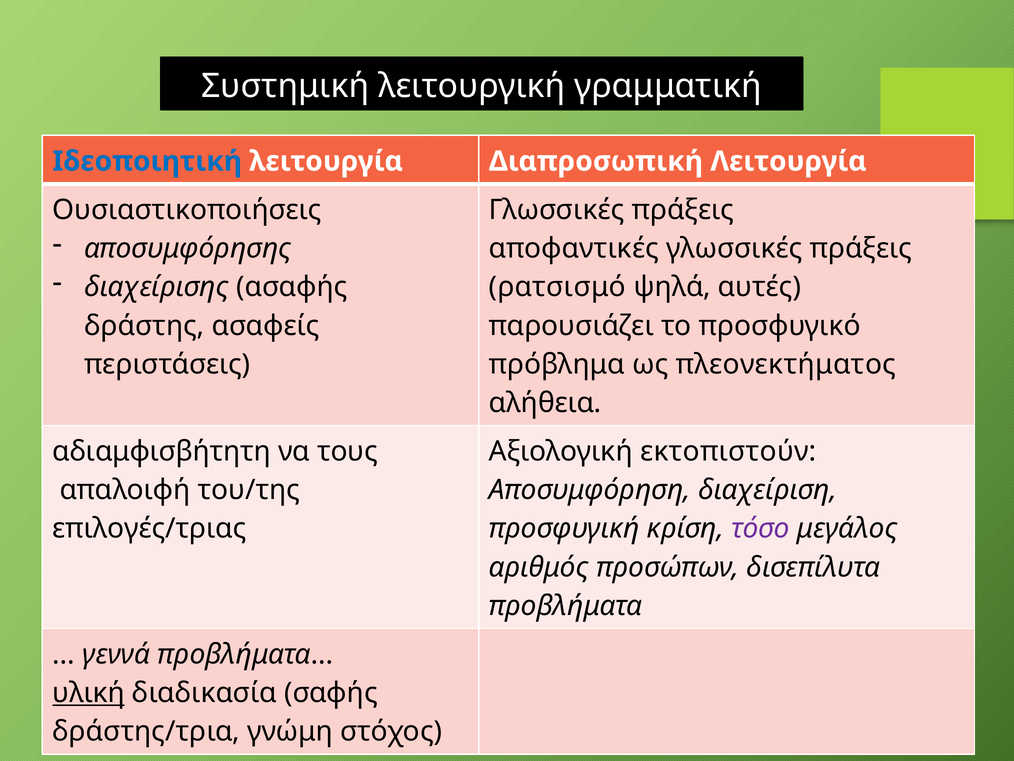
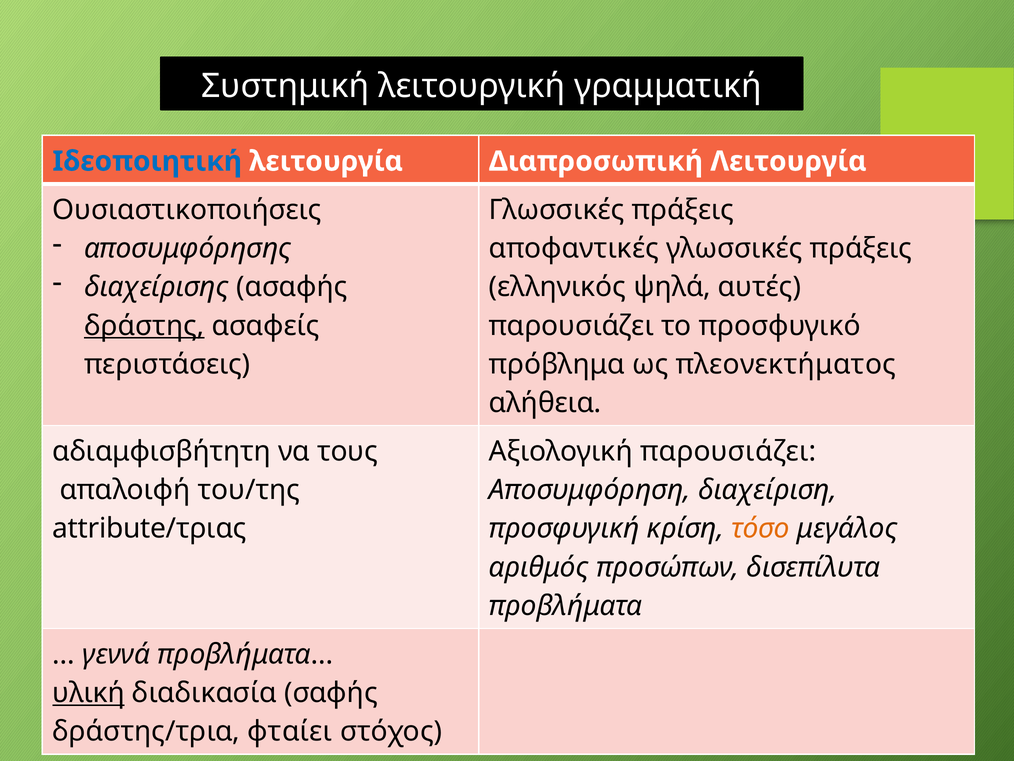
ρατσισμό: ρατσισμό -> ελληνικός
δράστης underline: none -> present
Αξιολογική εκτοπιστούν: εκτοπιστούν -> παρουσιάζει
επιλογές/τριας: επιλογές/τριας -> attribute/τριας
τόσο colour: purple -> orange
γνώμη: γνώμη -> φταίει
